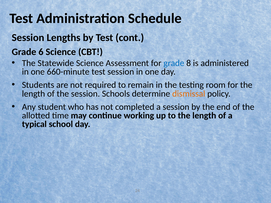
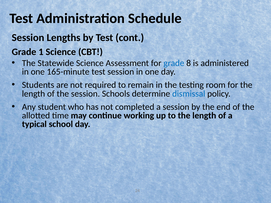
6: 6 -> 1
660-minute: 660-minute -> 165-minute
dismissal colour: orange -> blue
